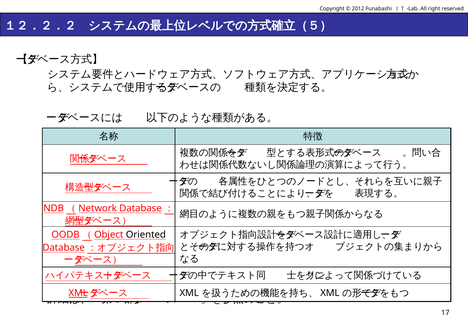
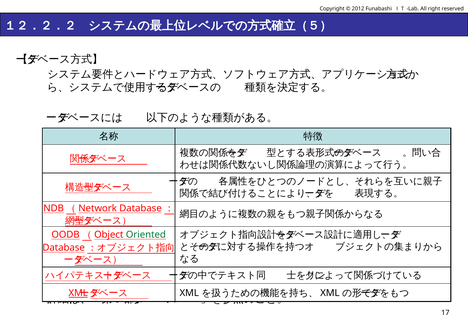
Oriented colour: black -> green
